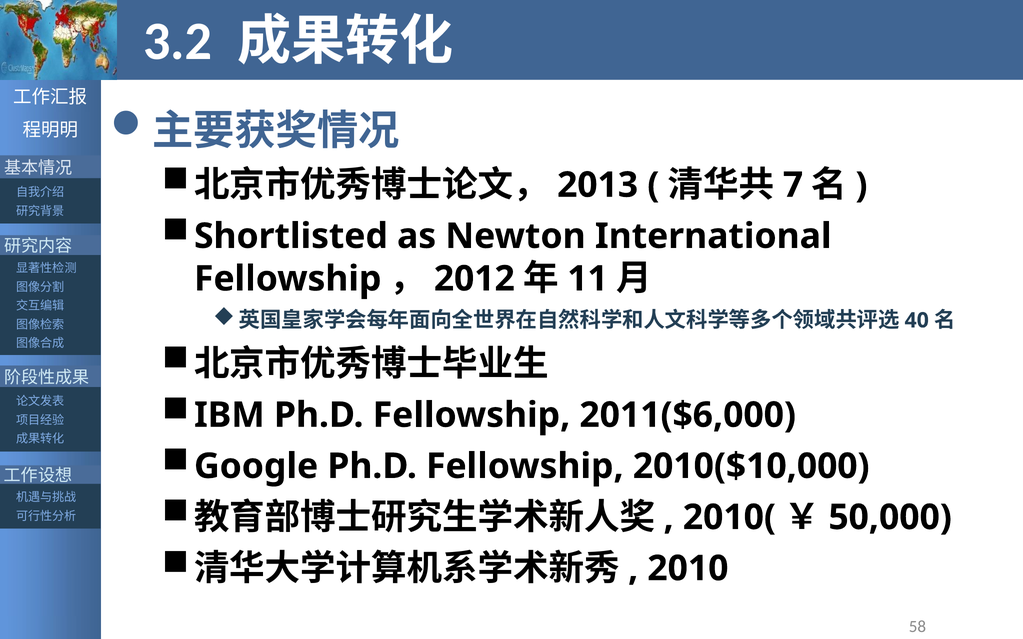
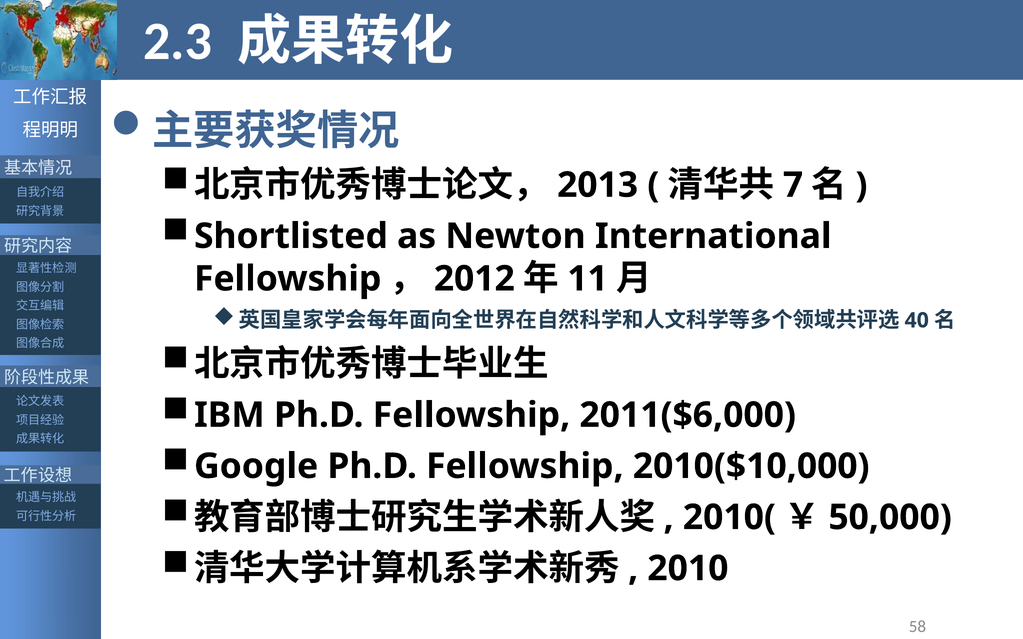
3.2: 3.2 -> 2.3
